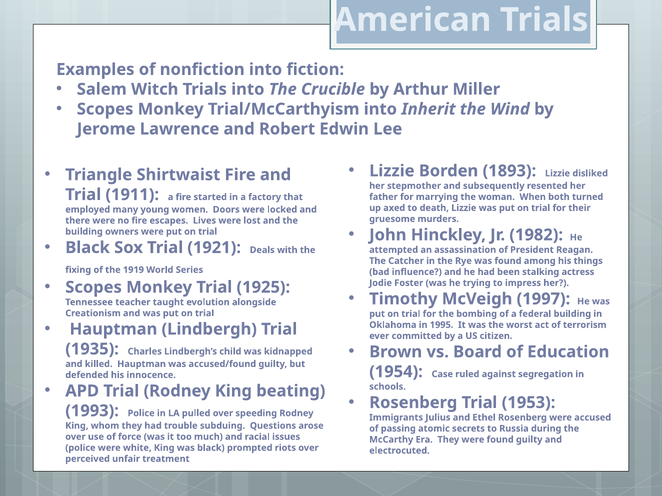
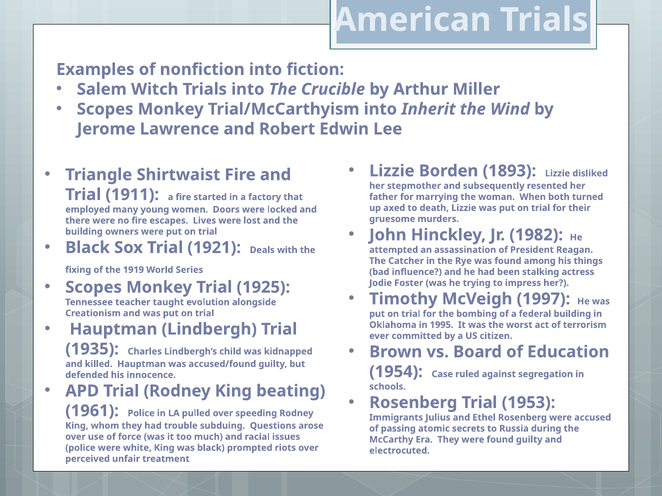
1993: 1993 -> 1961
